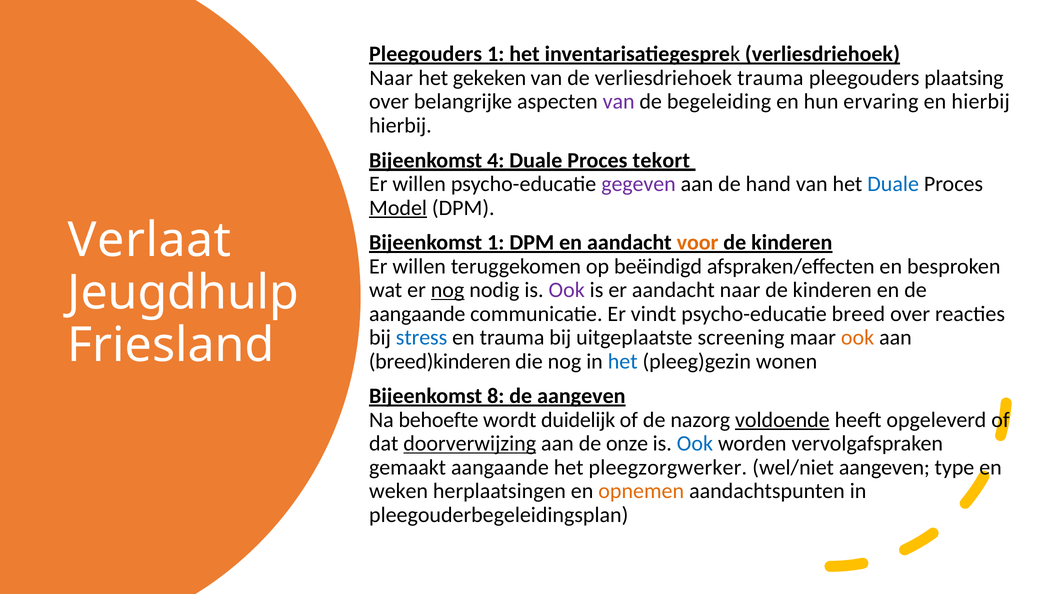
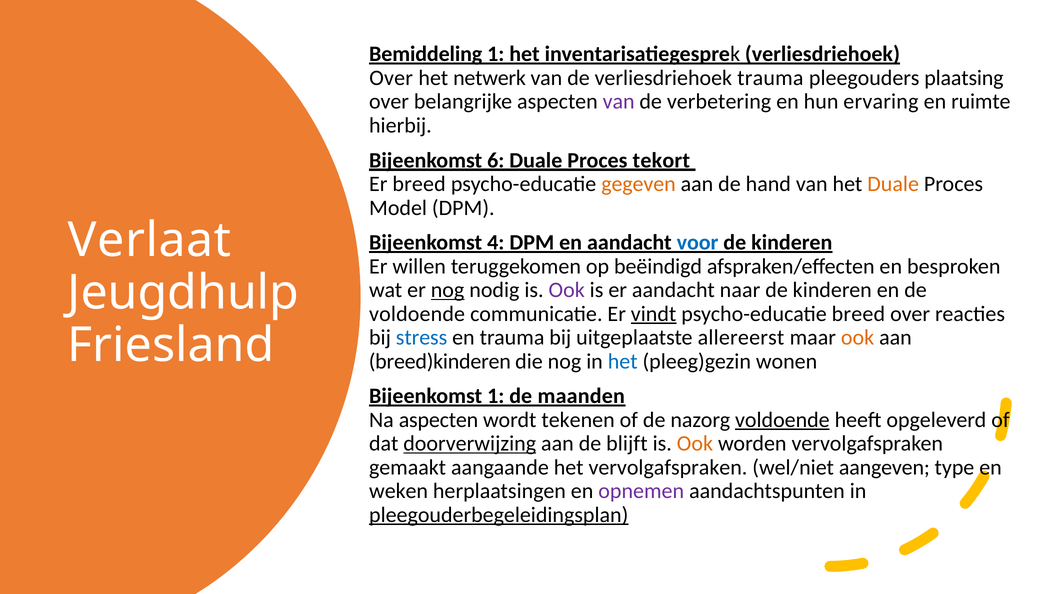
Pleegouders at (426, 54): Pleegouders -> Bemiddeling
Naar at (391, 78): Naar -> Over
gekeken: gekeken -> netwerk
begeleiding: begeleiding -> verbetering
en hierbij: hierbij -> ruimte
4: 4 -> 6
willen at (419, 184): willen -> breed
gegeven colour: purple -> orange
Duale at (893, 184) colour: blue -> orange
Model underline: present -> none
Bijeenkomst 1: 1 -> 4
voor colour: orange -> blue
aangaande at (417, 314): aangaande -> voldoende
vindt underline: none -> present
screening: screening -> allereerst
Bijeenkomst 8: 8 -> 1
de aangeven: aangeven -> maanden
Na behoefte: behoefte -> aspecten
duidelijk: duidelijk -> tekenen
onze: onze -> blijft
Ook at (695, 443) colour: blue -> orange
het pleegzorgwerker: pleegzorgwerker -> vervolgafspraken
opnemen colour: orange -> purple
pleegouderbegeleidingsplan underline: none -> present
